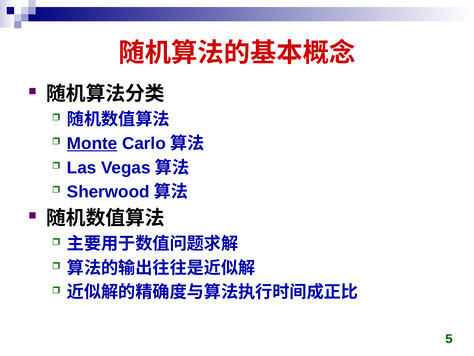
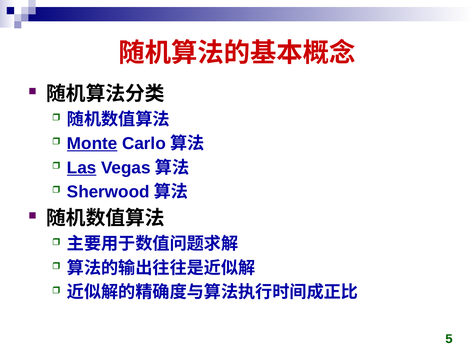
Las underline: none -> present
